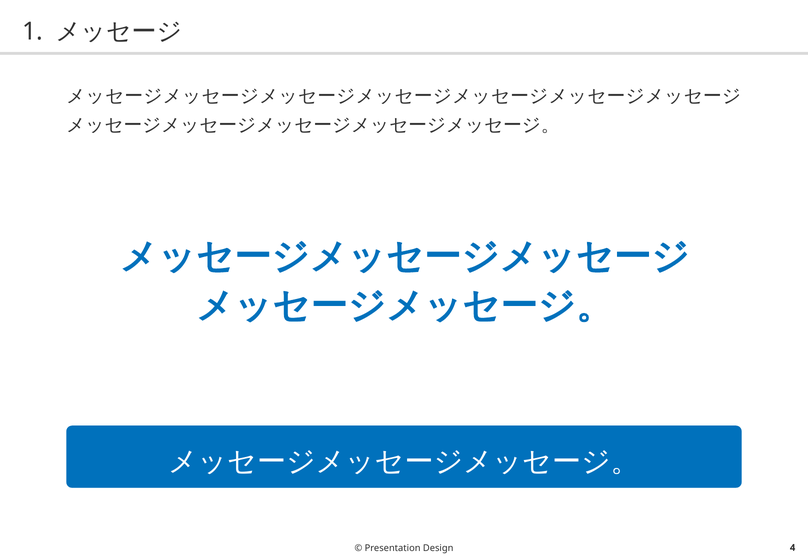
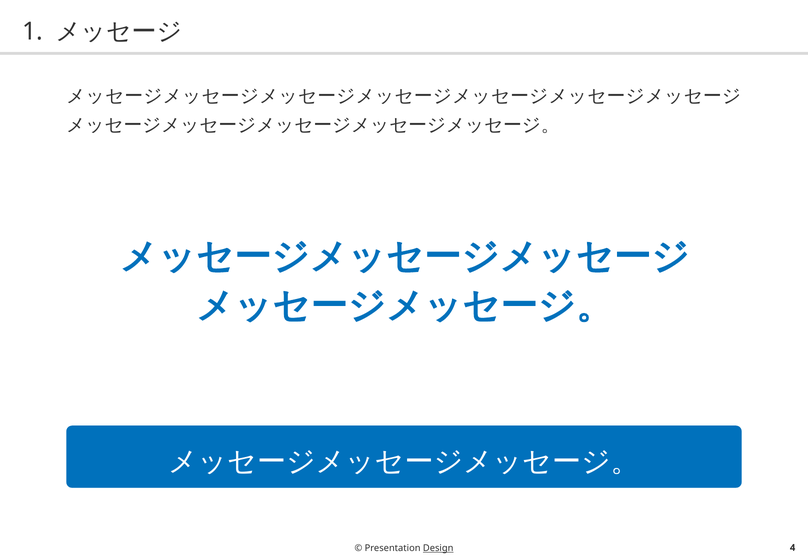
Design underline: none -> present
